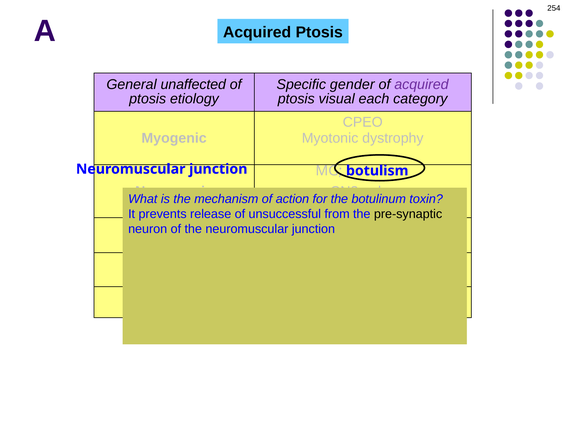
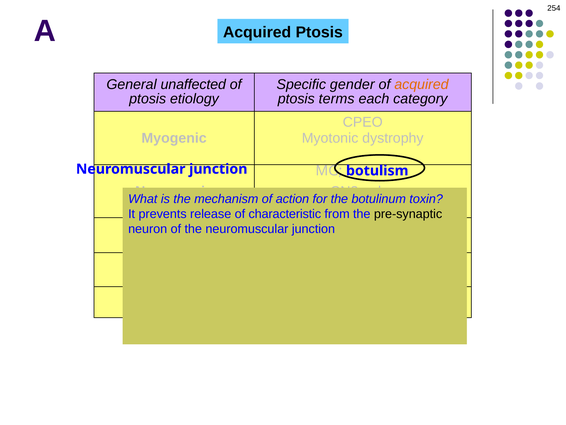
acquired at (421, 84) colour: purple -> orange
visual: visual -> terms
unsuccessful: unsuccessful -> characteristic
